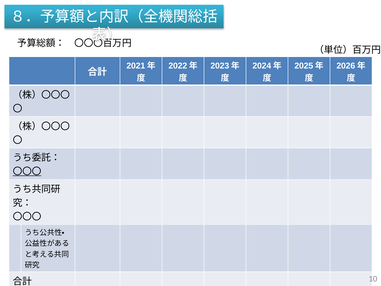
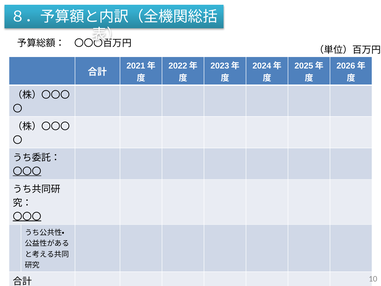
〇〇〇 at (27, 217) underline: none -> present
